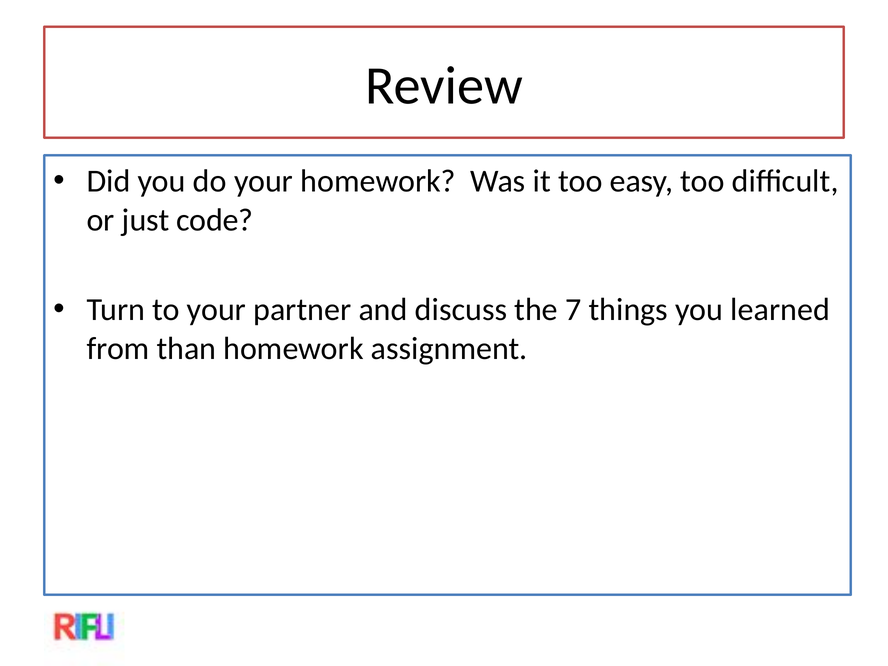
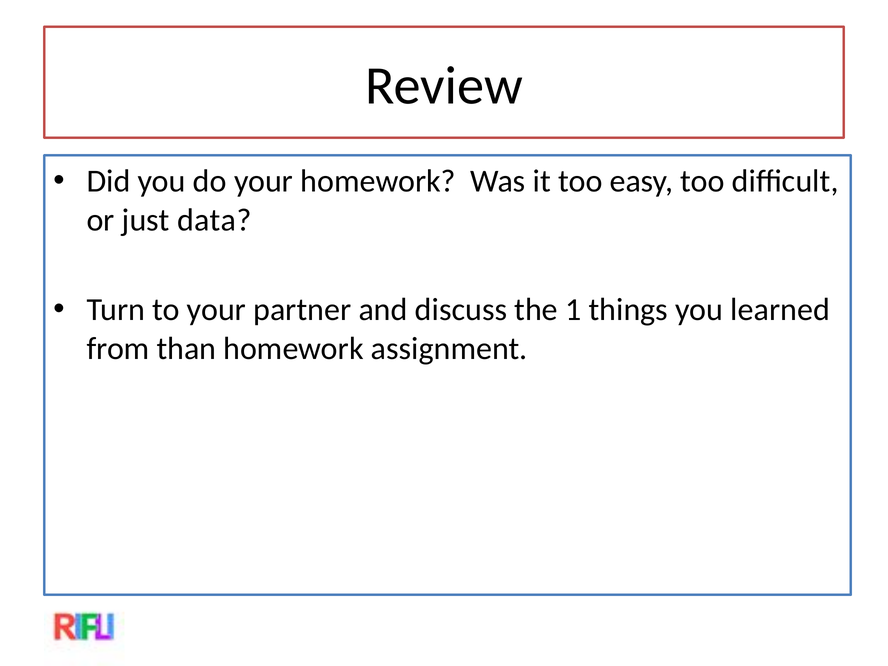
code: code -> data
7: 7 -> 1
